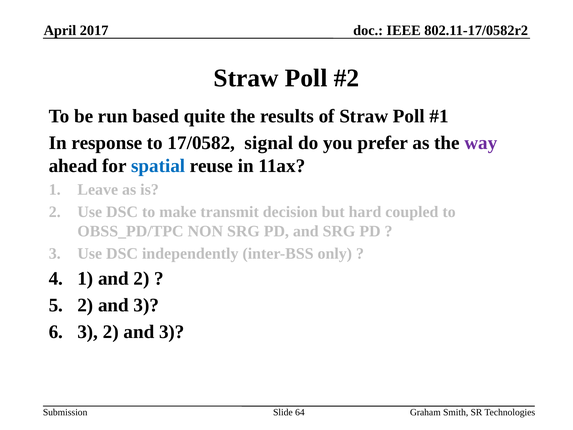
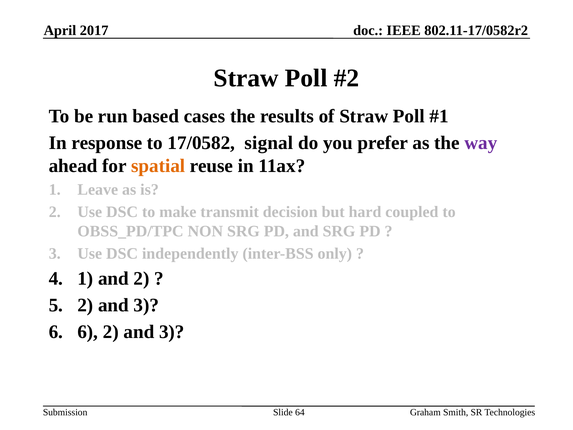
quite: quite -> cases
spatial colour: blue -> orange
3 at (88, 332): 3 -> 6
